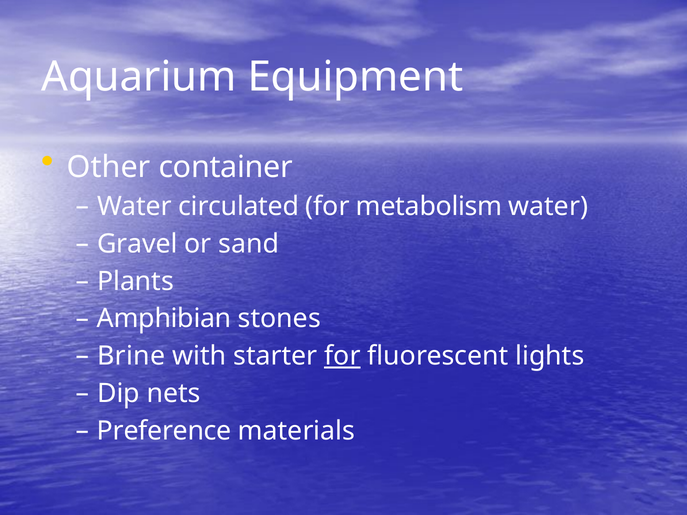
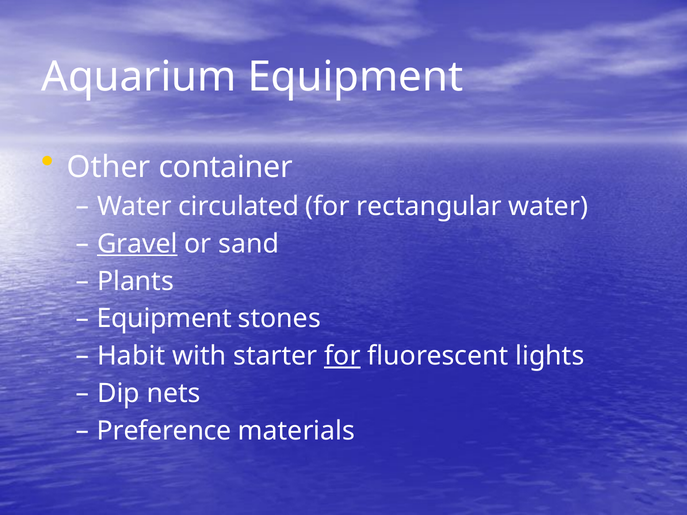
metabolism: metabolism -> rectangular
Gravel underline: none -> present
Amphibian at (164, 319): Amphibian -> Equipment
Brine: Brine -> Habit
